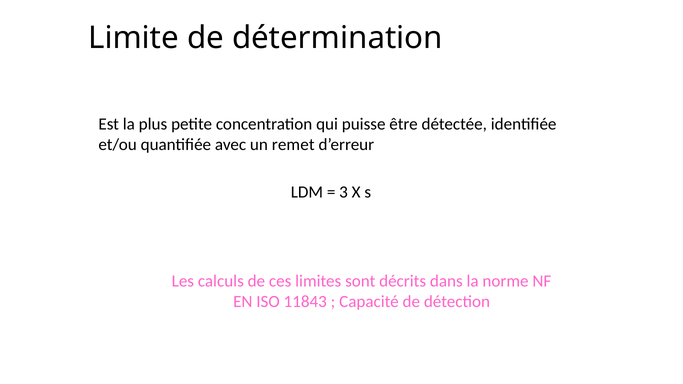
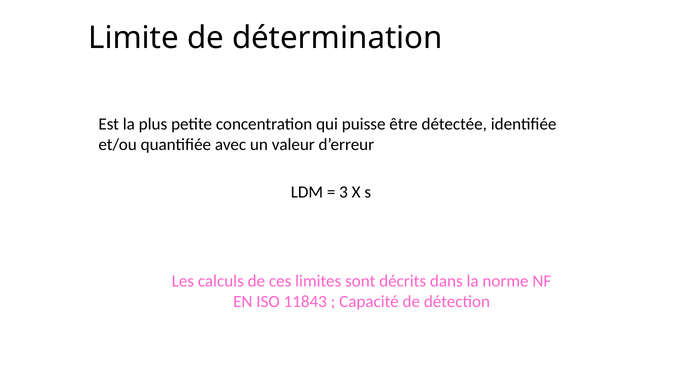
remet: remet -> valeur
